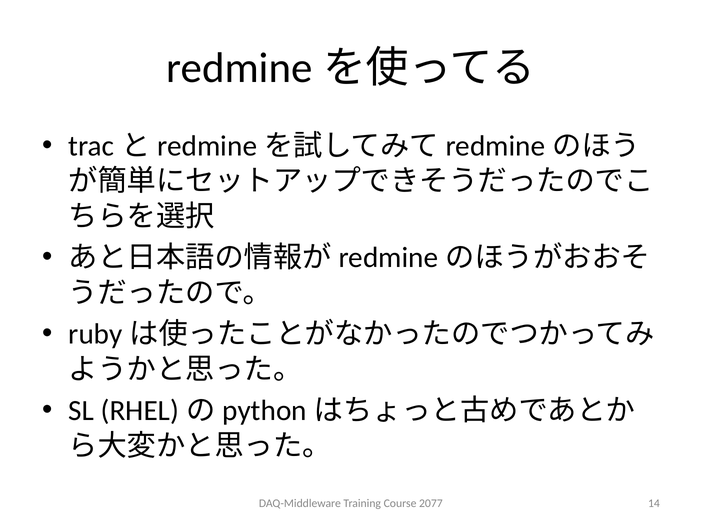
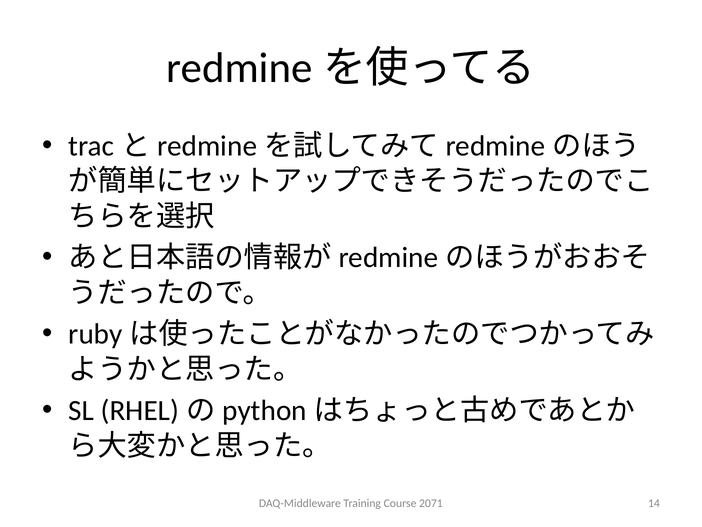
2077: 2077 -> 2071
